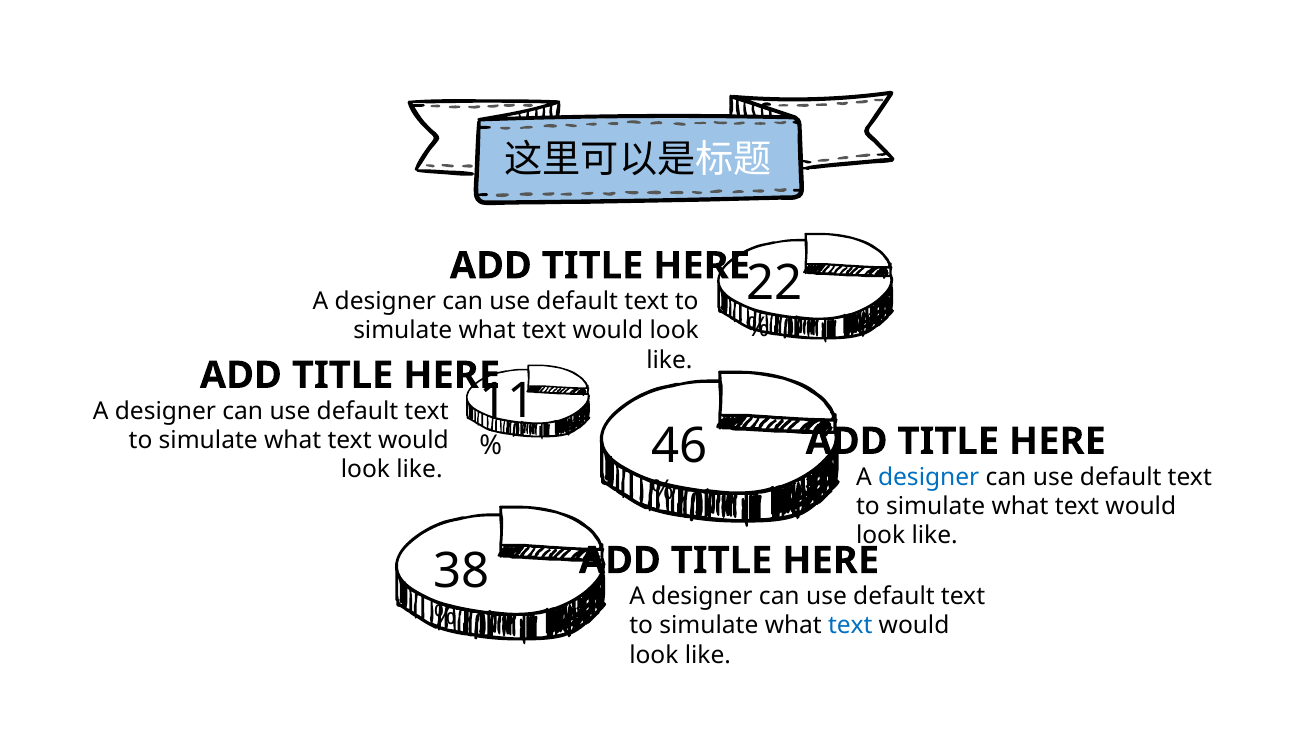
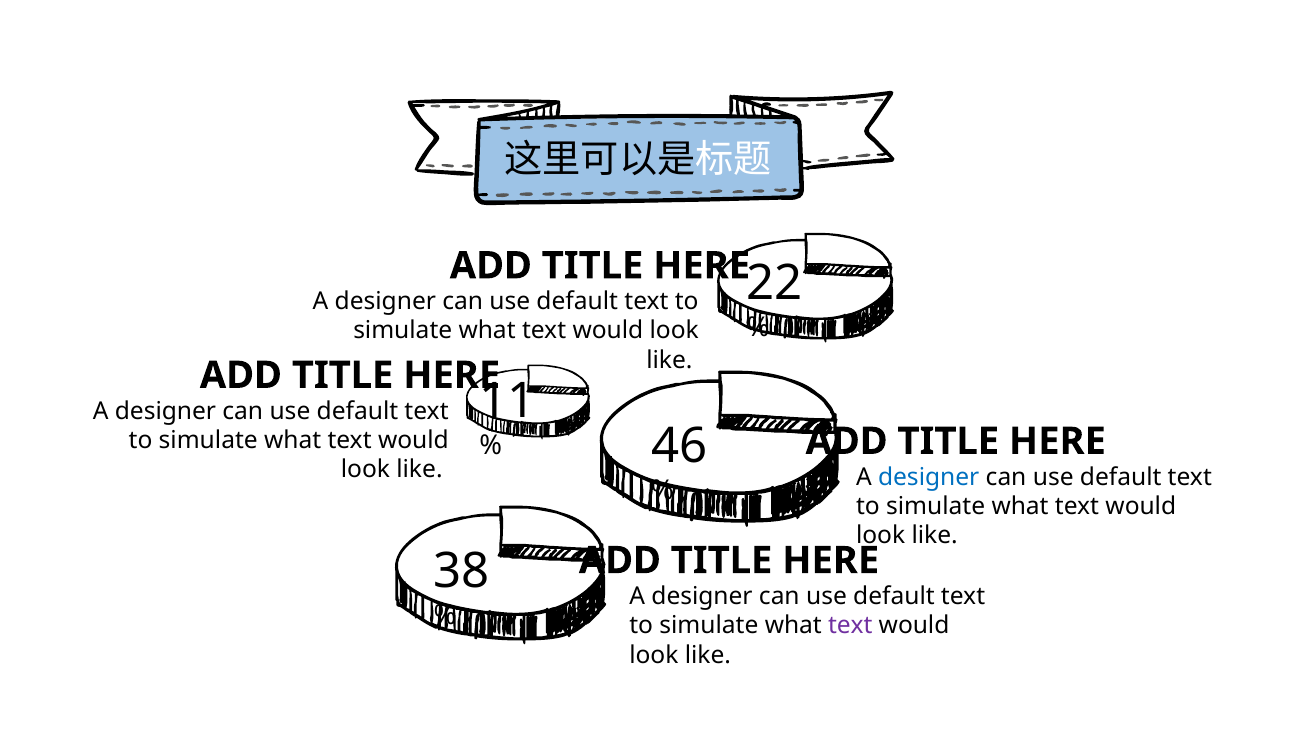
text at (850, 626) colour: blue -> purple
